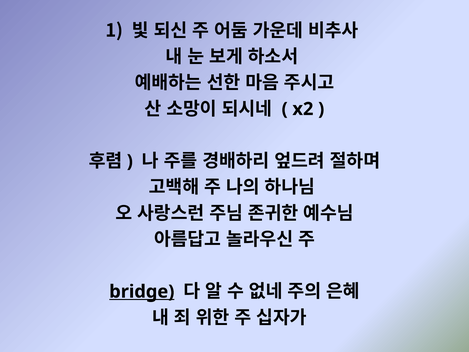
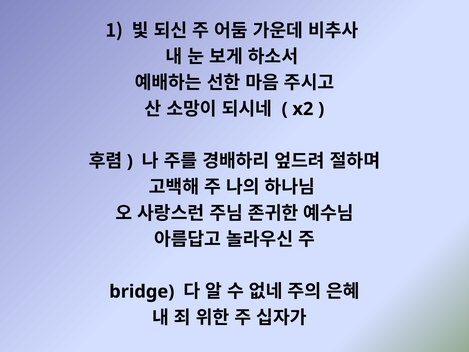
bridge underline: present -> none
